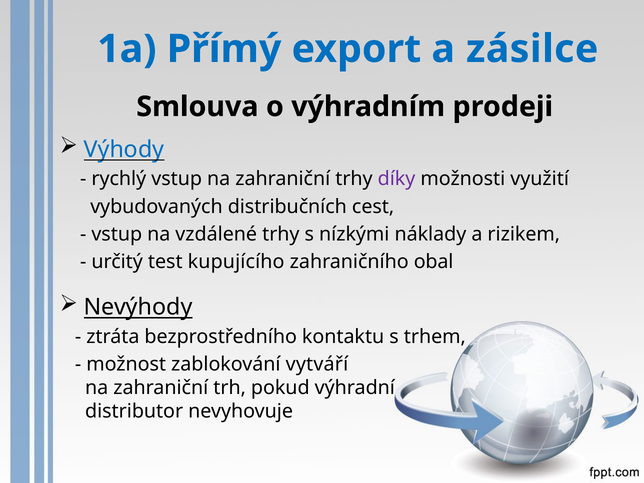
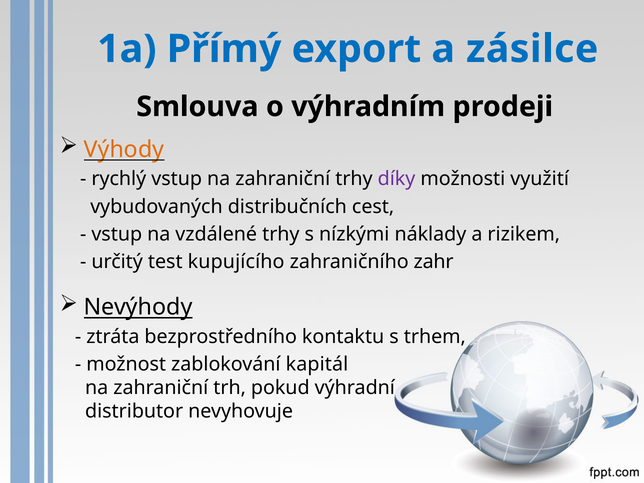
Výhody colour: blue -> orange
obal: obal -> zahr
vytváří: vytváří -> kapitál
